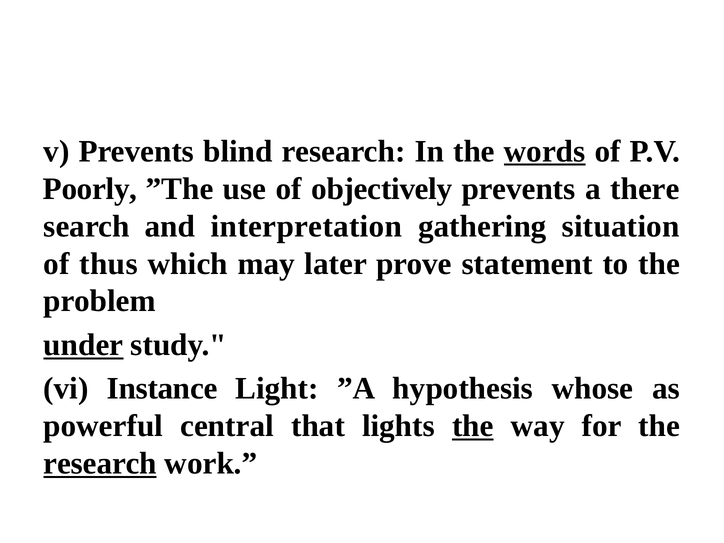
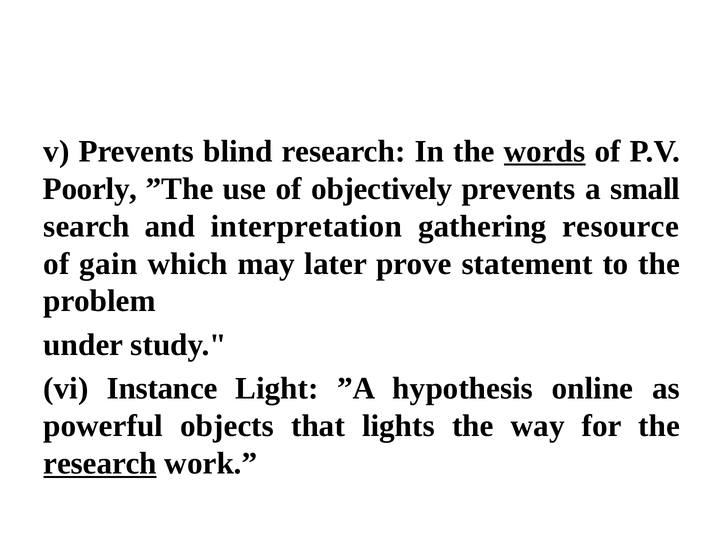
there: there -> small
situation: situation -> resource
thus: thus -> gain
under underline: present -> none
whose: whose -> online
central: central -> objects
the at (473, 426) underline: present -> none
